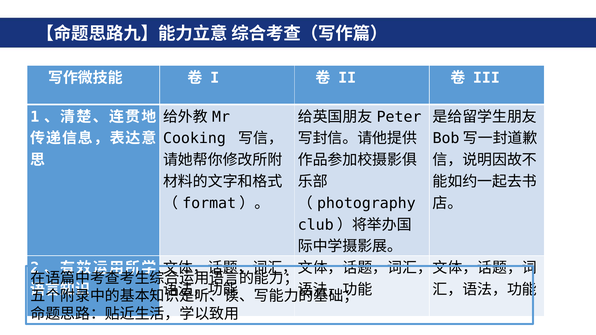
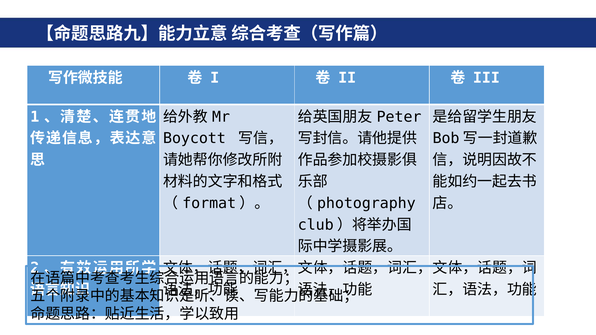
Cooking: Cooking -> Boycott
